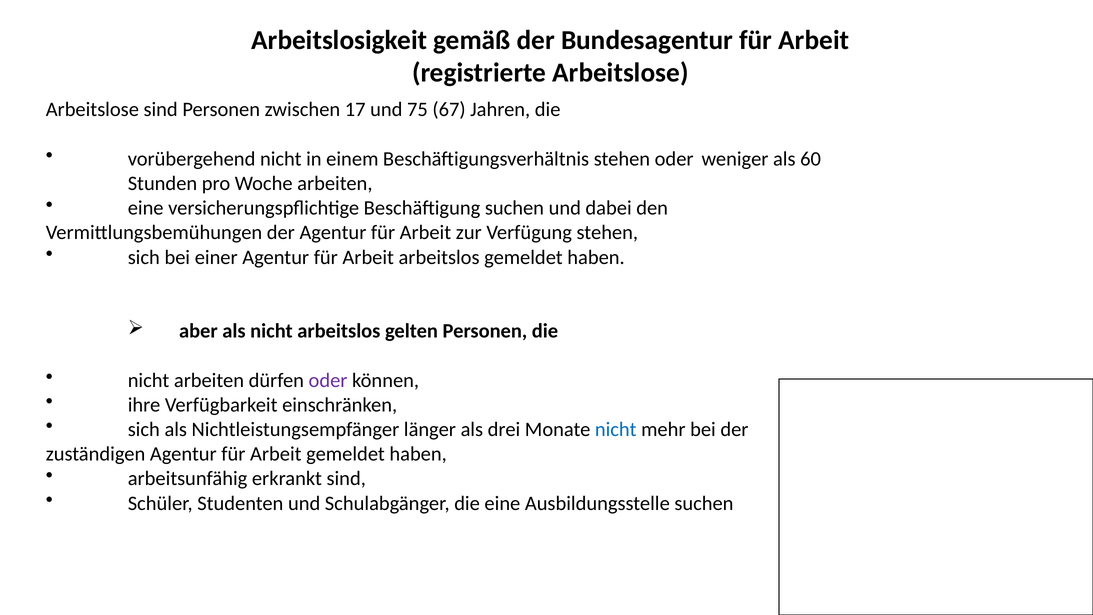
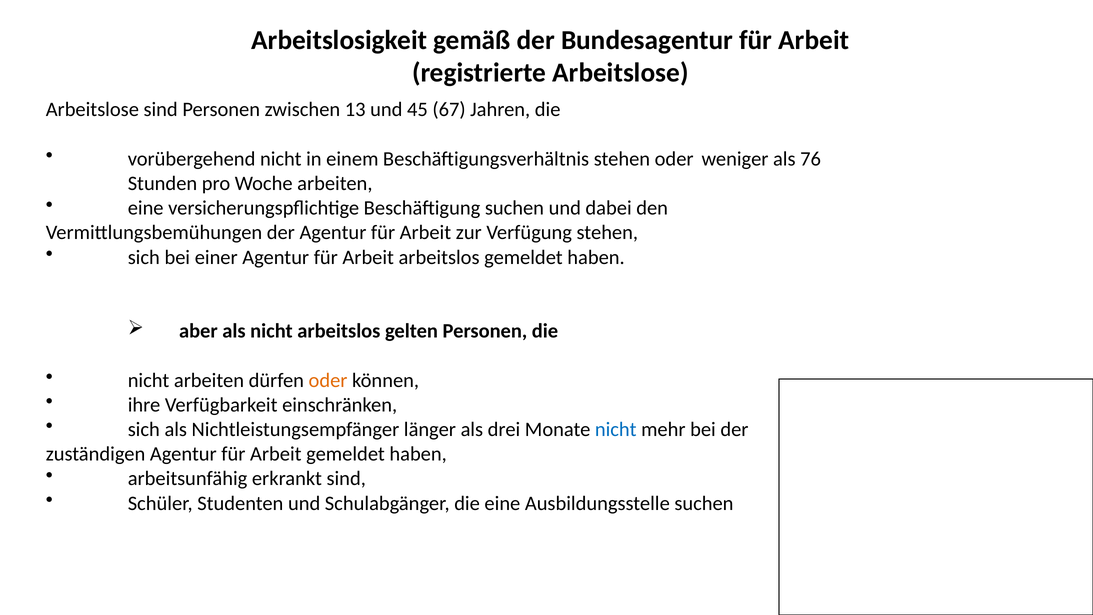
17: 17 -> 13
75: 75 -> 45
60: 60 -> 76
oder at (328, 380) colour: purple -> orange
